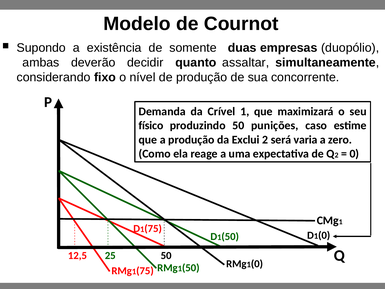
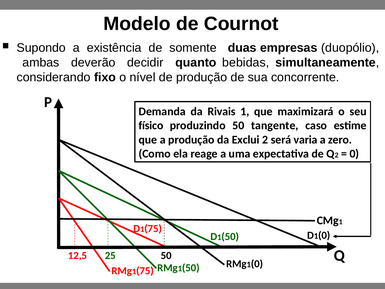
assaltar: assaltar -> bebidas
Crível: Crível -> Rivais
punições: punições -> tangente
